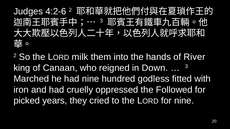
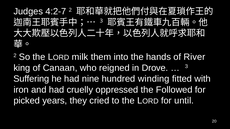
4:2-6: 4:2-6 -> 4:2-7
Down: Down -> Drove
Marched: Marched -> Suffering
godless: godless -> winding
for nine: nine -> until
